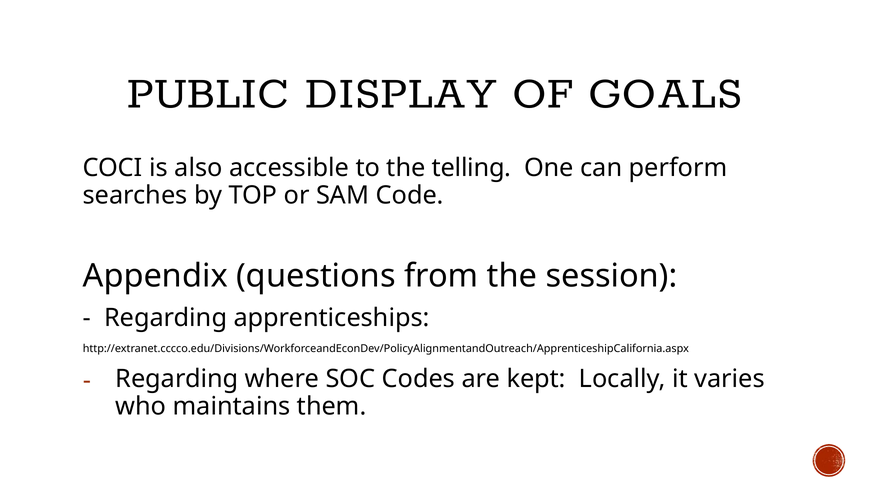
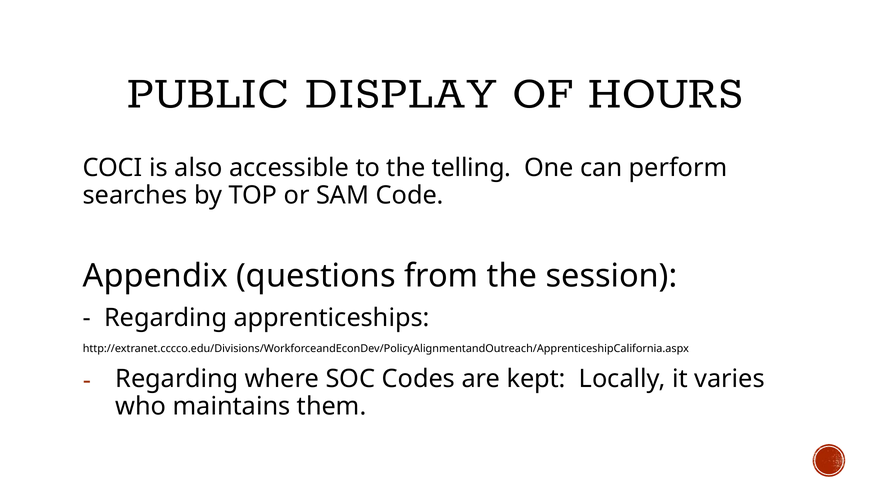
GOALS: GOALS -> HOURS
